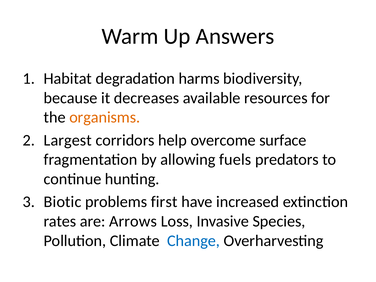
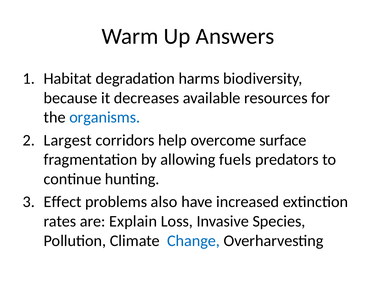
organisms colour: orange -> blue
Biotic: Biotic -> Effect
first: first -> also
Arrows: Arrows -> Explain
